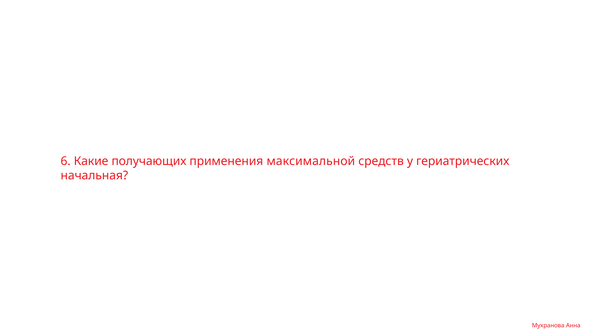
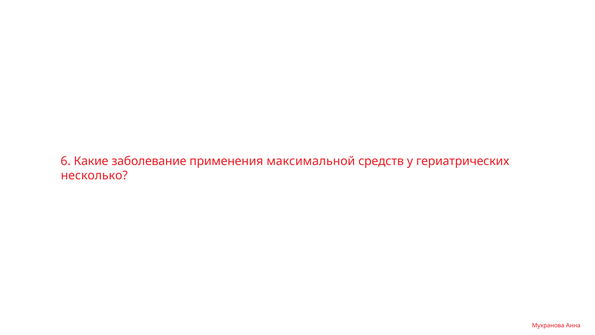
получающих: получающих -> заболевание
начальная: начальная -> несколько
